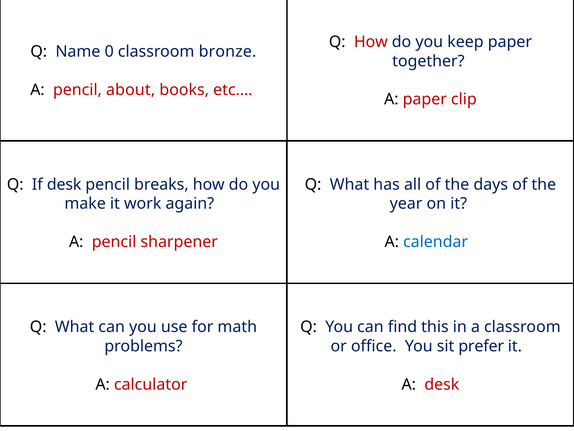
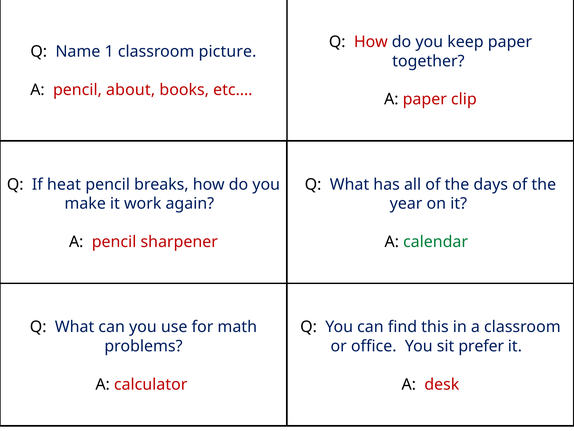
0: 0 -> 1
bronze: bronze -> picture
If desk: desk -> heat
calendar colour: blue -> green
